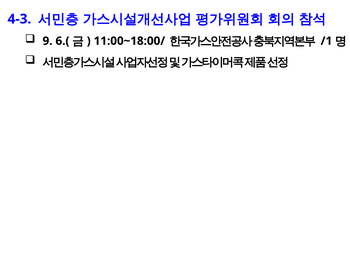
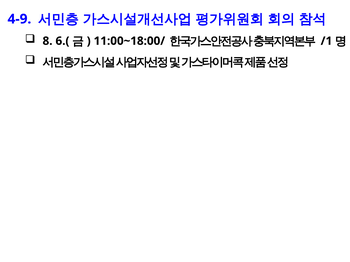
4-3: 4-3 -> 4-9
9: 9 -> 8
